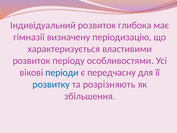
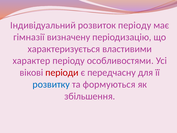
розвиток глибока: глибока -> періоду
розвиток at (31, 61): розвиток -> характер
періоди colour: blue -> red
розрізняють: розрізняють -> формуються
